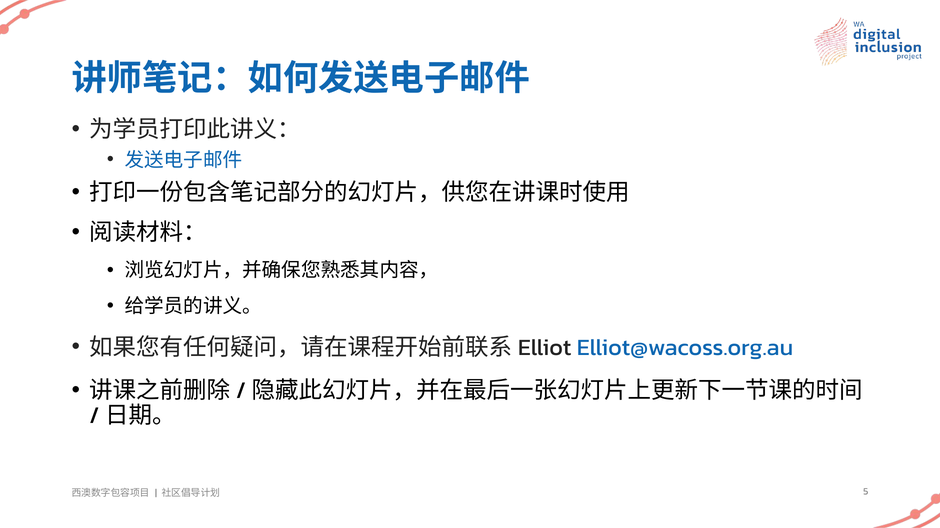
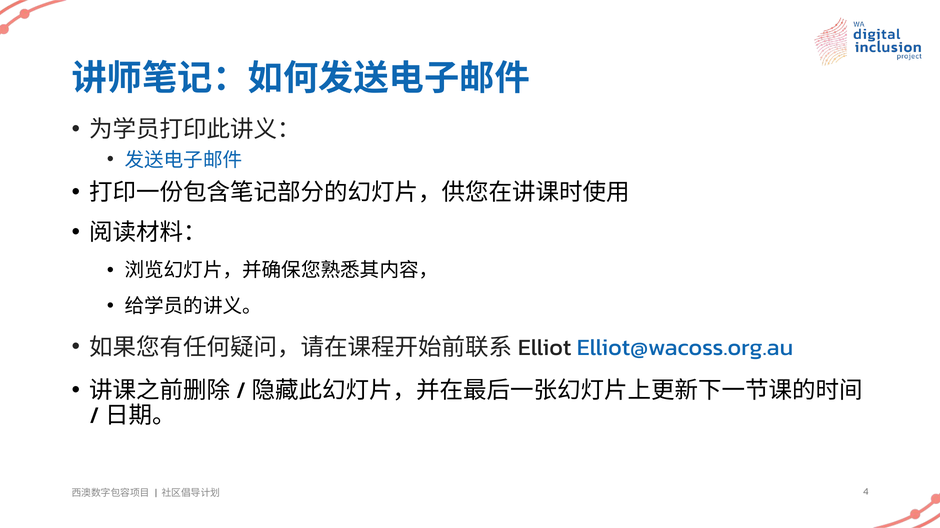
5: 5 -> 4
